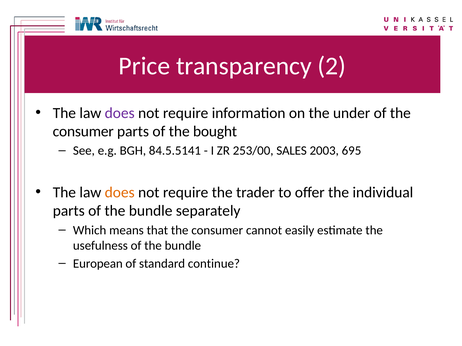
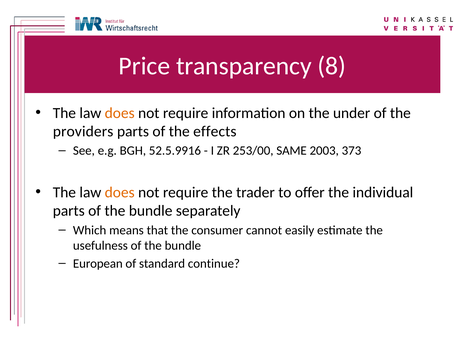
2: 2 -> 8
does at (120, 113) colour: purple -> orange
consumer at (83, 132): consumer -> providers
bought: bought -> effects
84.5.5141: 84.5.5141 -> 52.5.9916
SALES: SALES -> SAME
695: 695 -> 373
